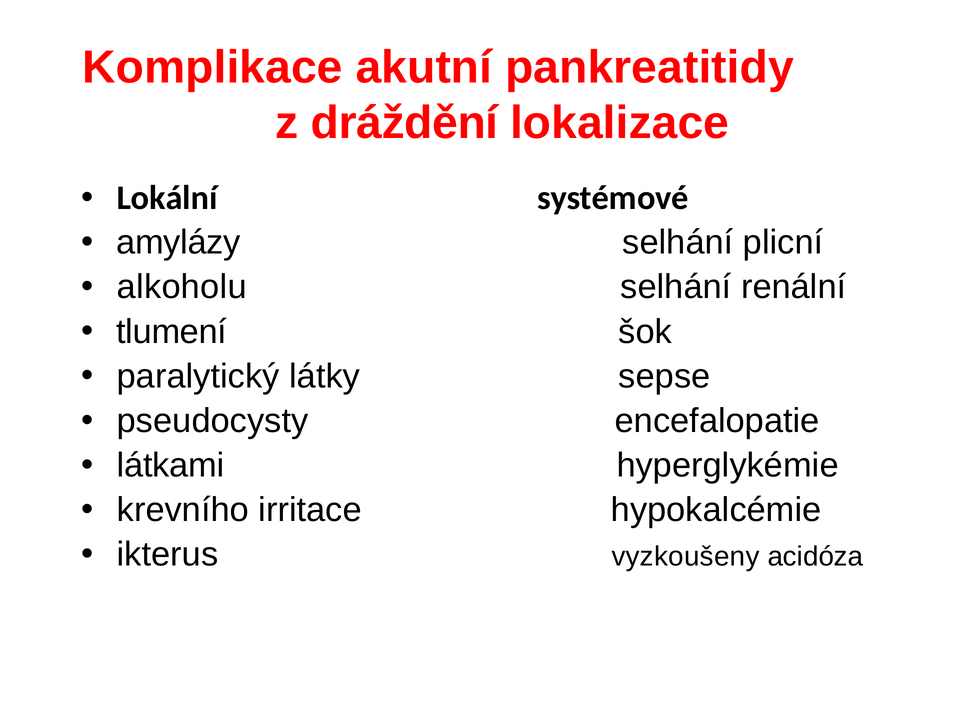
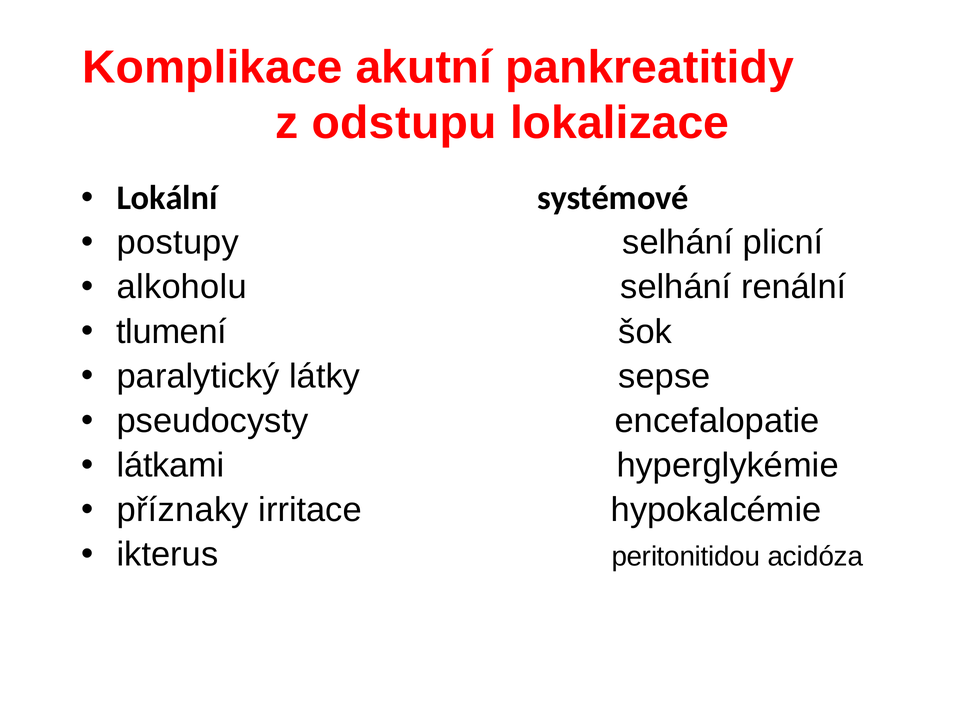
dráždění: dráždění -> odstupu
amylázy: amylázy -> postupy
krevního: krevního -> příznaky
vyzkoušeny: vyzkoušeny -> peritonitidou
